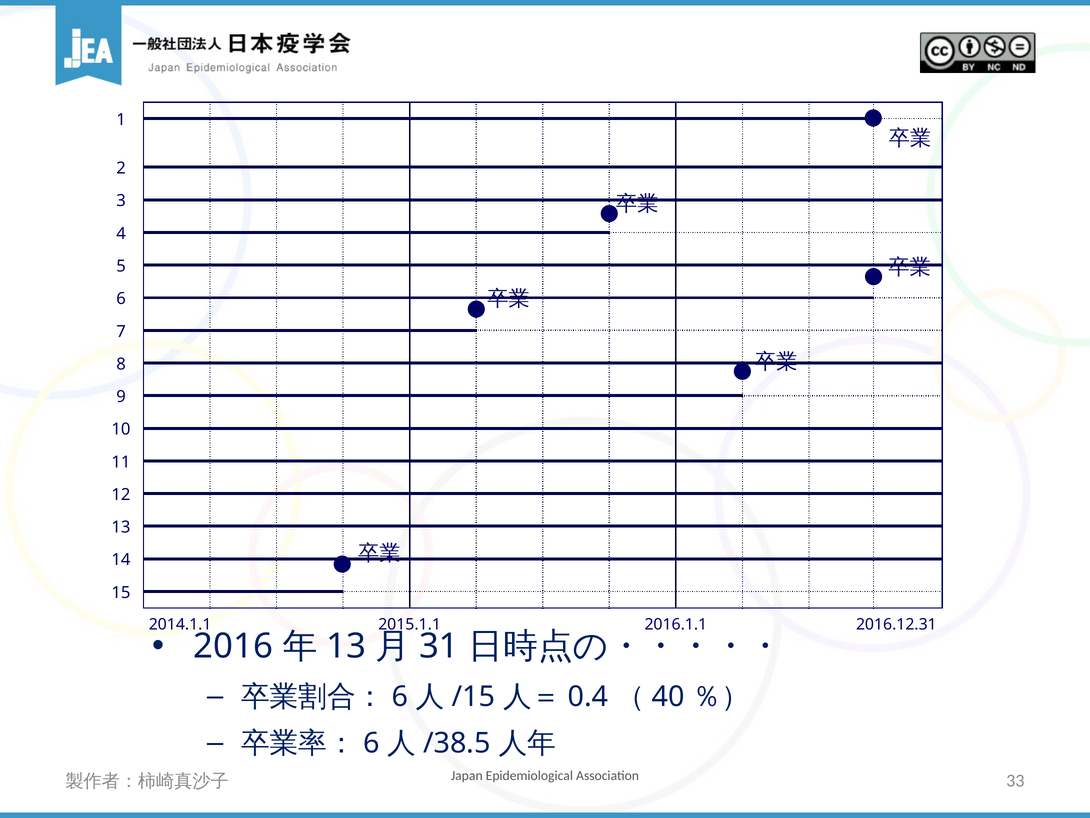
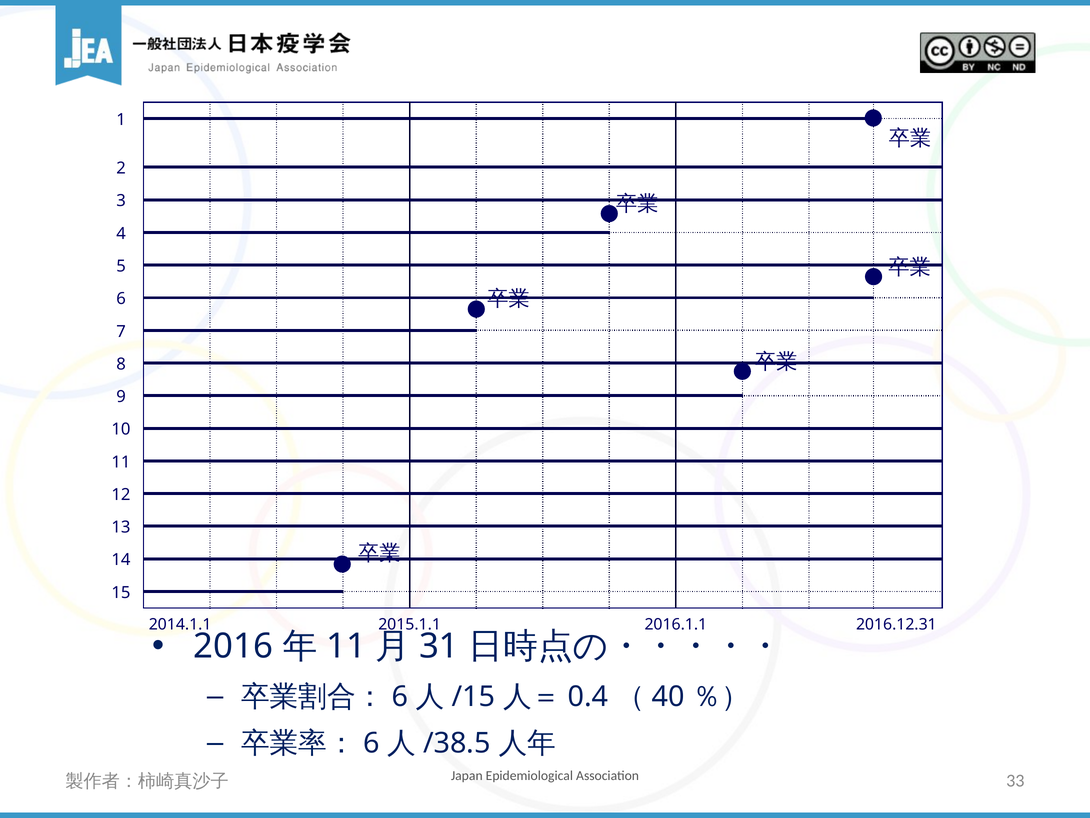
13 at (346, 646): 13 -> 11
